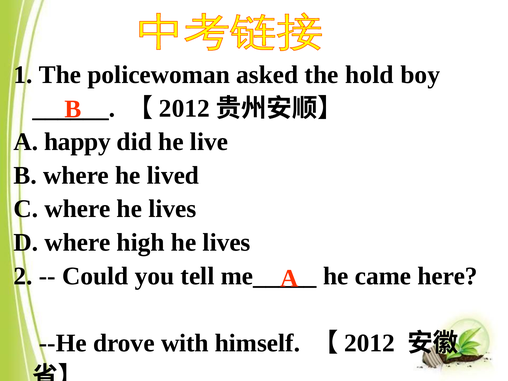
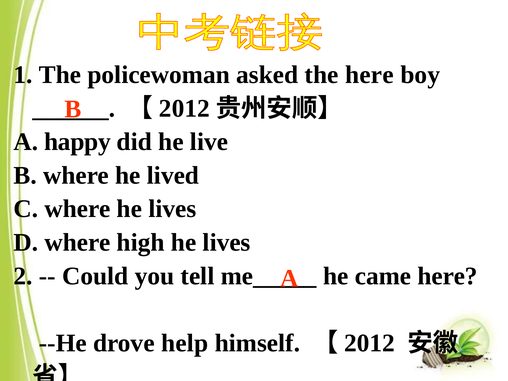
the hold: hold -> here
with: with -> help
